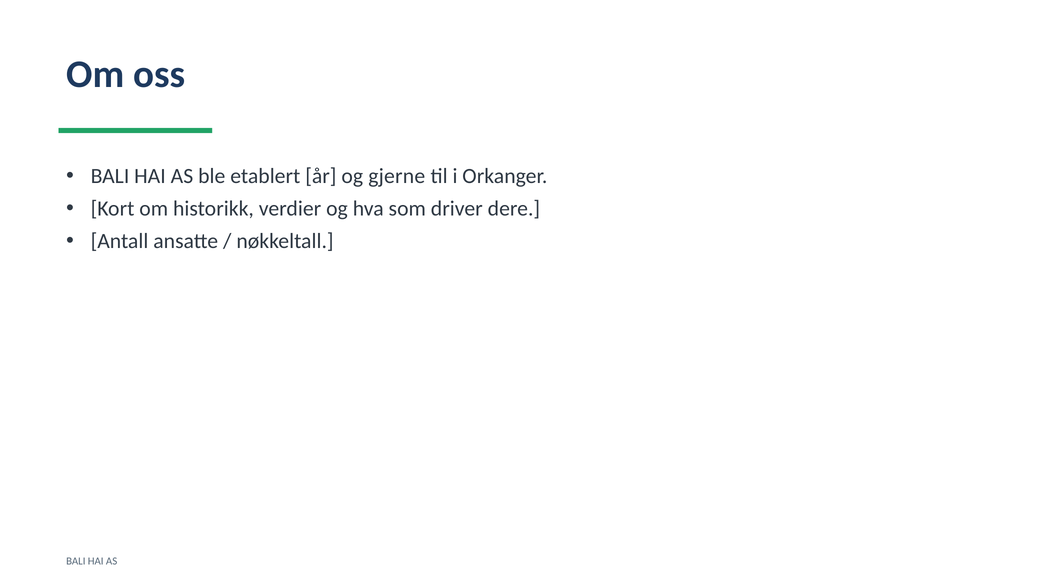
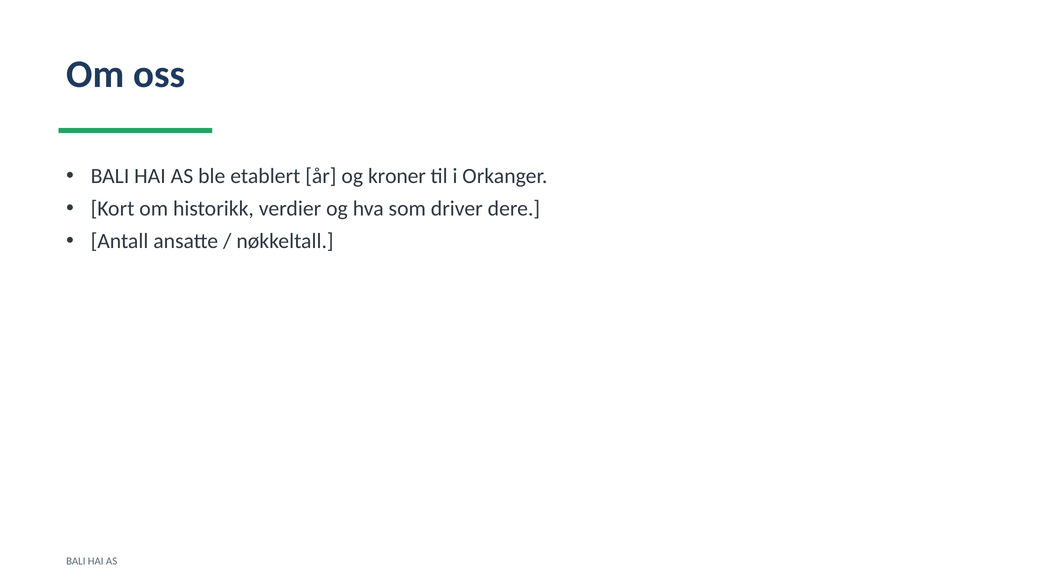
gjerne: gjerne -> kroner
